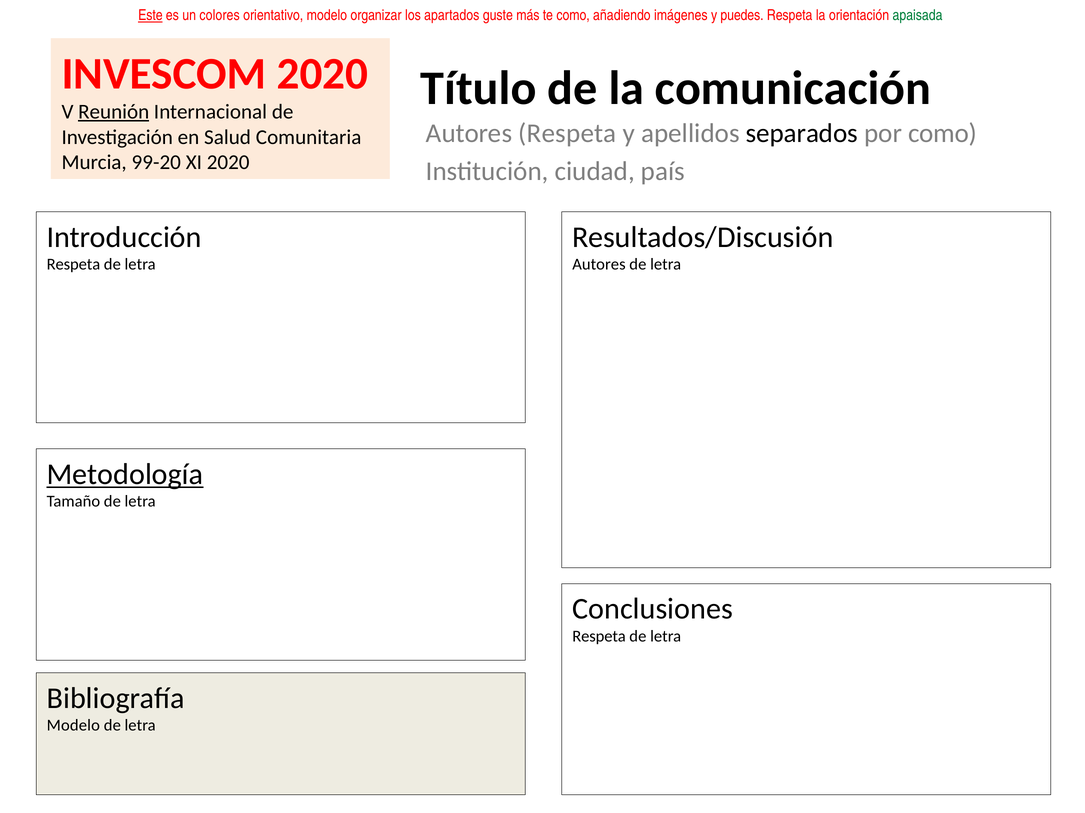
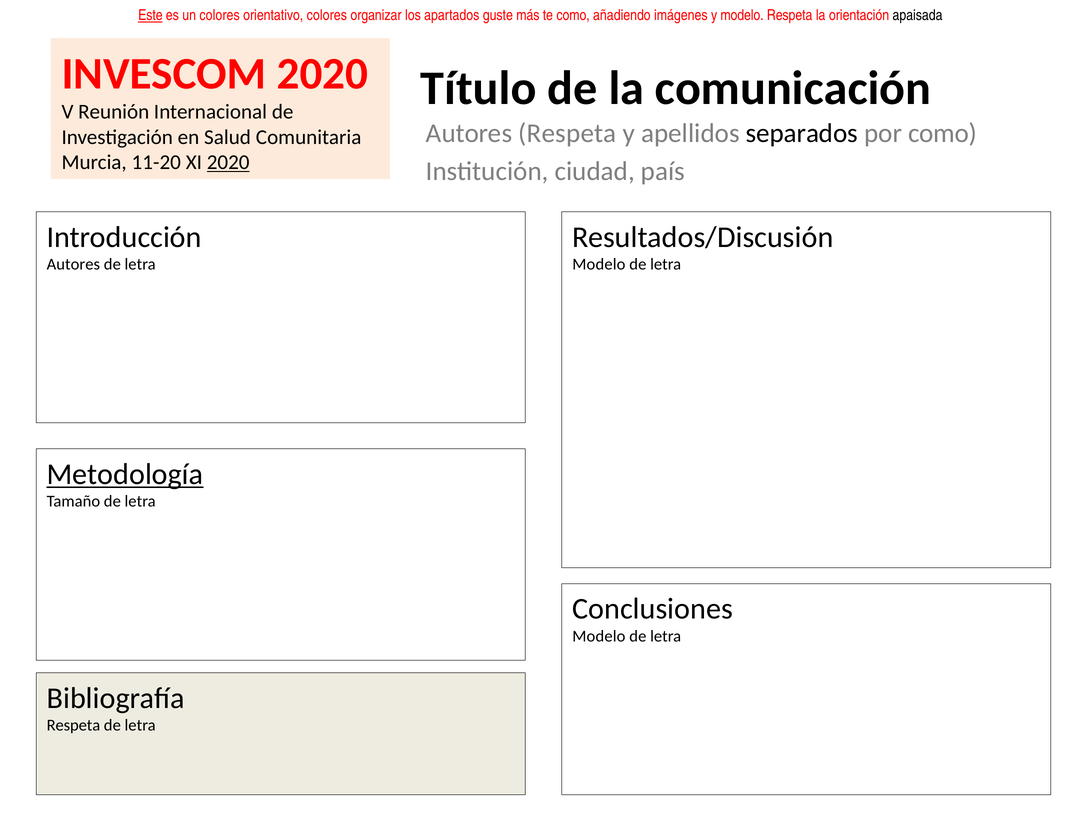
orientativo modelo: modelo -> colores
y puedes: puedes -> modelo
apaisada colour: green -> black
Reunión underline: present -> none
99-20: 99-20 -> 11-20
2020 at (228, 163) underline: none -> present
Respeta at (73, 265): Respeta -> Autores
Autores at (599, 265): Autores -> Modelo
Respeta at (599, 637): Respeta -> Modelo
Modelo at (73, 726): Modelo -> Respeta
